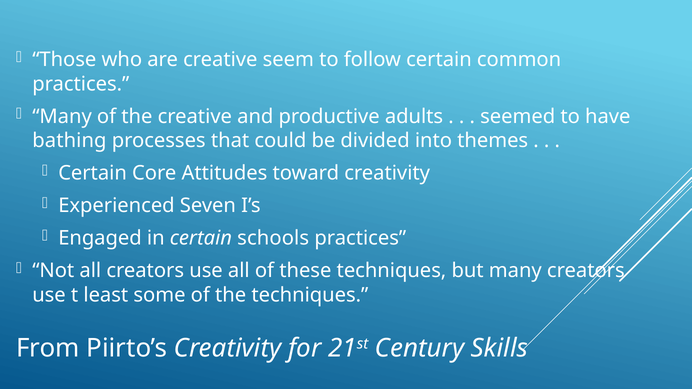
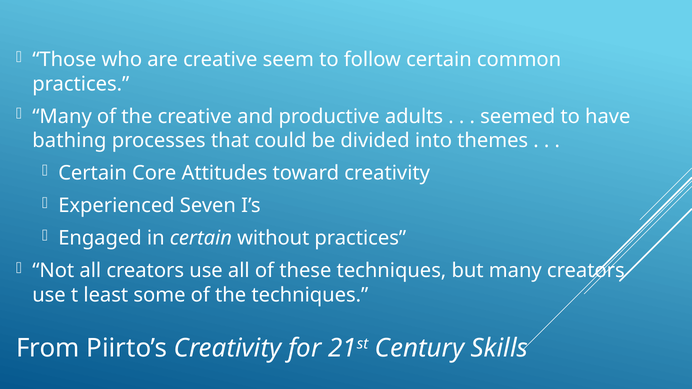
schools: schools -> without
